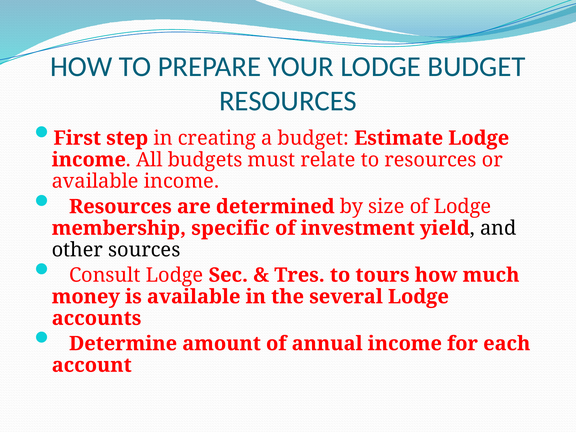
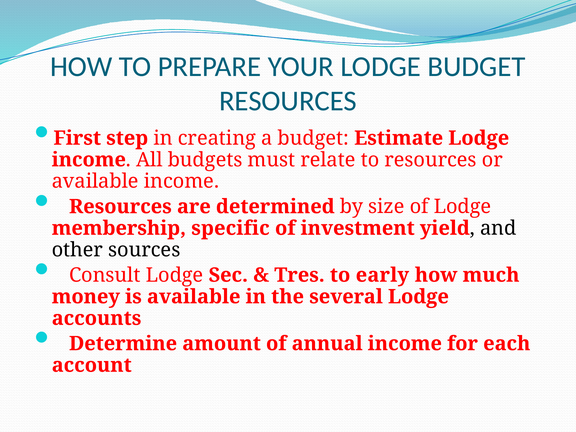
tours: tours -> early
